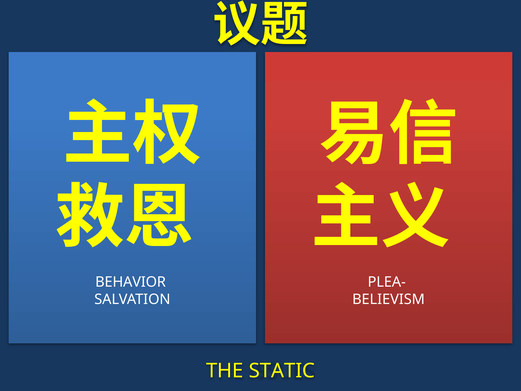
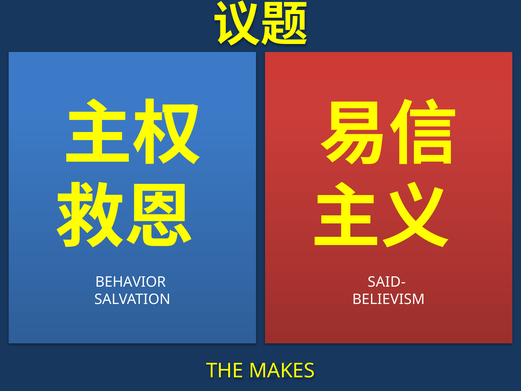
PLEA-: PLEA- -> SAID-
STATIC: STATIC -> MAKES
